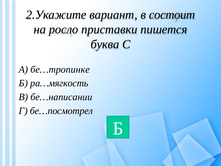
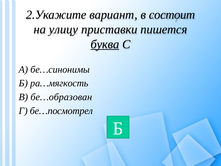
росло: росло -> улицу
буква underline: none -> present
бе…тропинке: бе…тропинке -> бе…синонимы
бе…написании: бе…написании -> бе…образован
